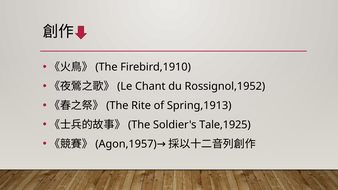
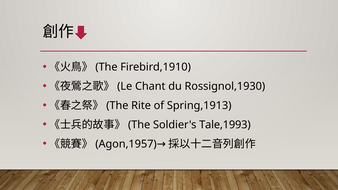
Rossignol,1952: Rossignol,1952 -> Rossignol,1930
Tale,1925: Tale,1925 -> Tale,1993
